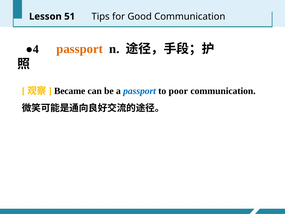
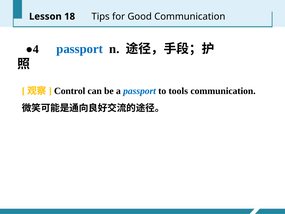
51: 51 -> 18
passport at (80, 49) colour: orange -> blue
Became: Became -> Control
poor: poor -> tools
